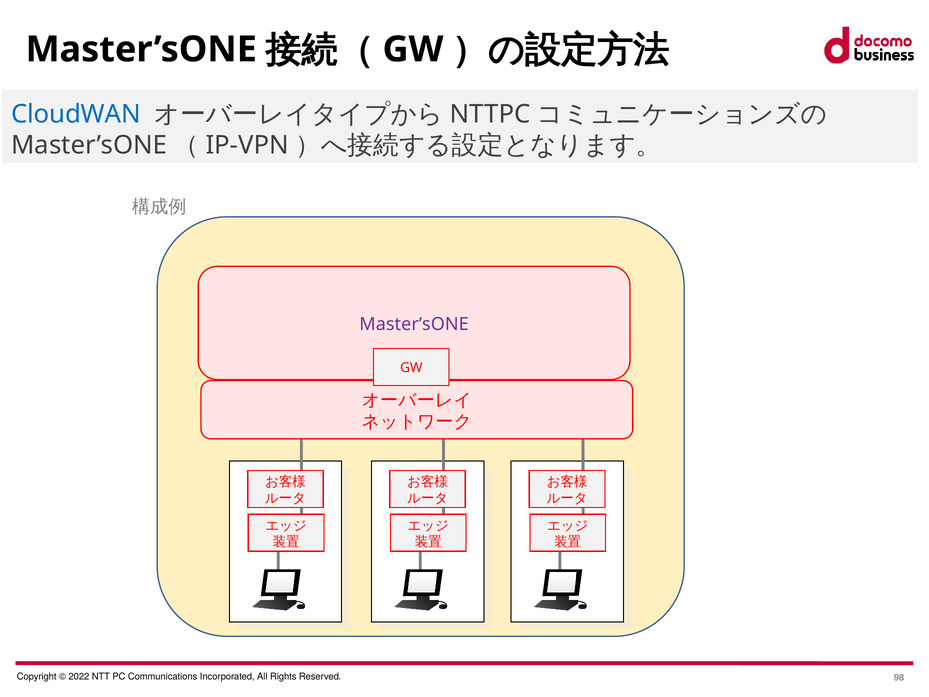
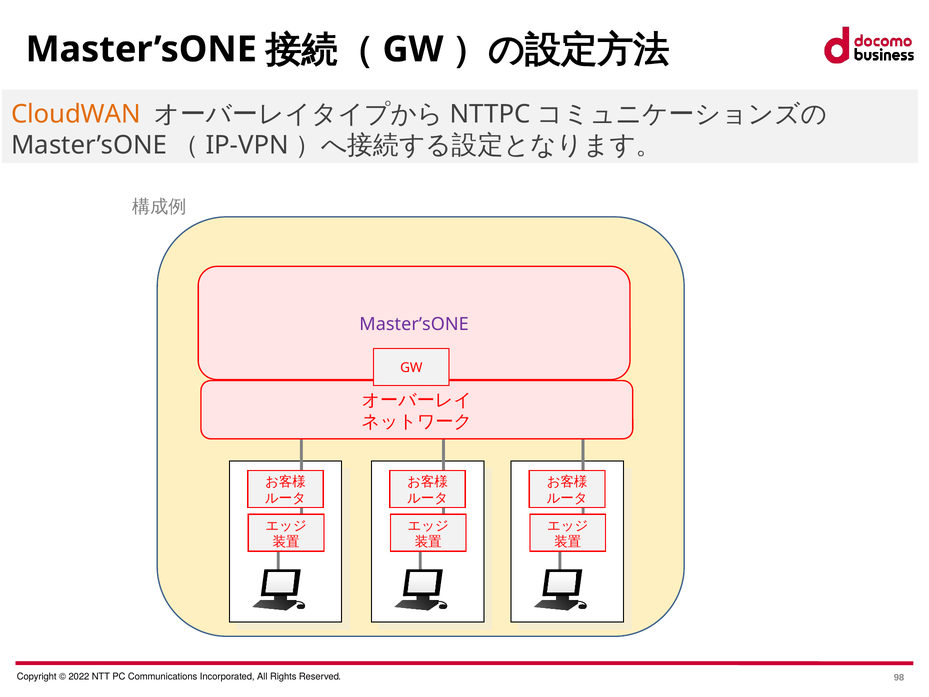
CloudWAN colour: blue -> orange
